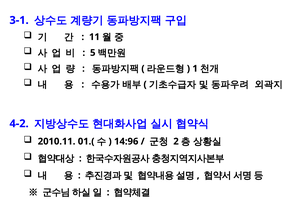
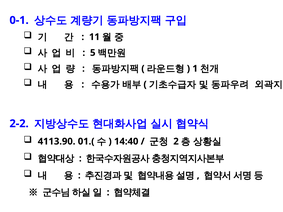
3-1: 3-1 -> 0-1
4-2: 4-2 -> 2-2
2010.11: 2010.11 -> 4113.90
14:96: 14:96 -> 14:40
